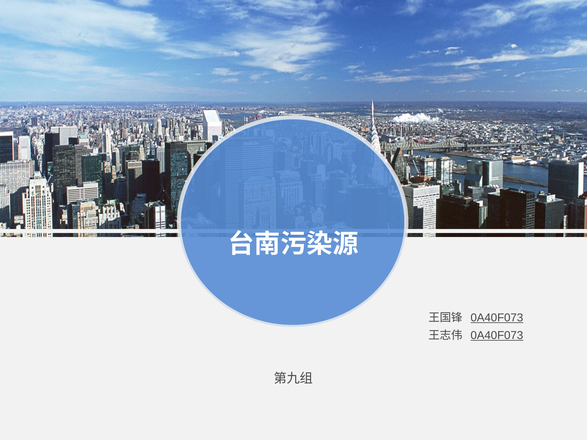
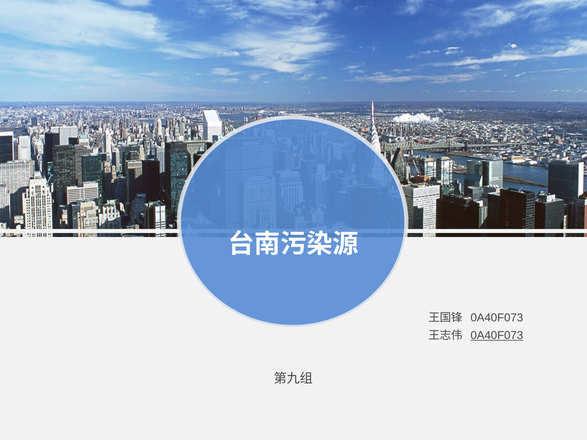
0A40F073 at (497, 318) underline: present -> none
